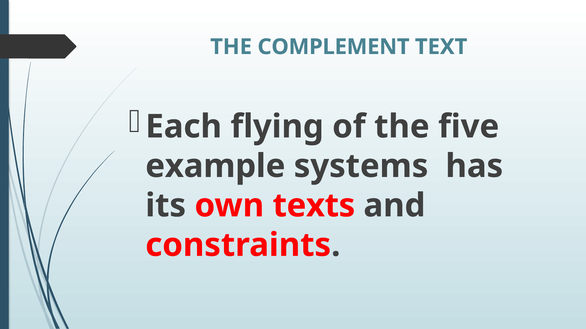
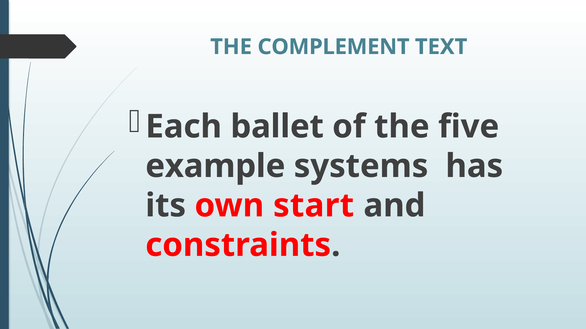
flying: flying -> ballet
texts: texts -> start
